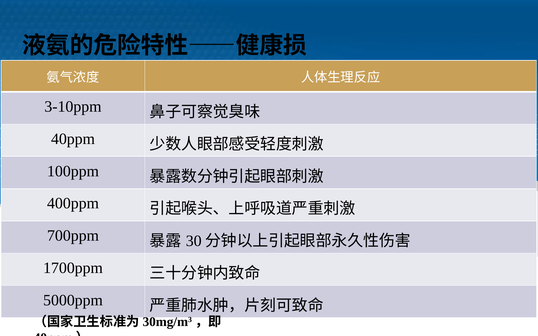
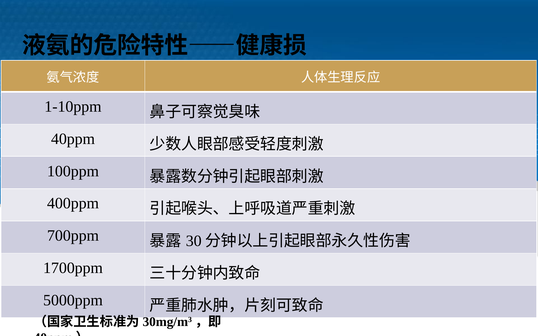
3-10ppm: 3-10ppm -> 1-10ppm
